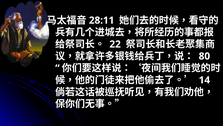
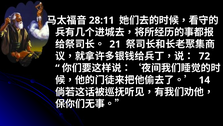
22: 22 -> 21
80: 80 -> 72
